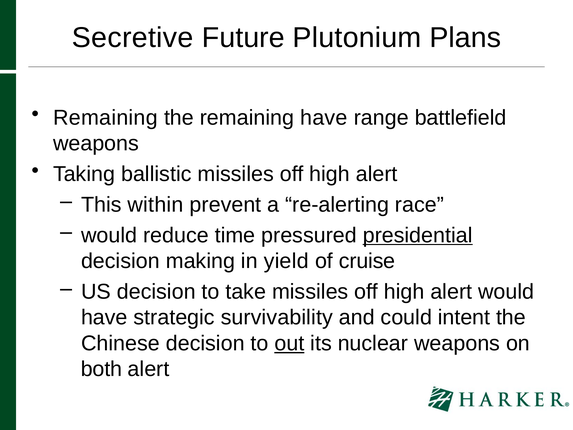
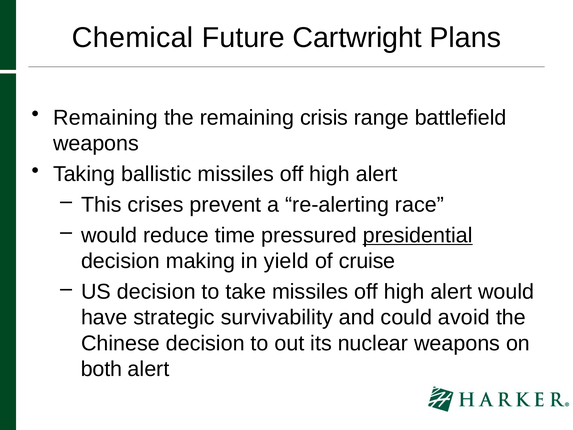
Secretive: Secretive -> Chemical
Plutonium: Plutonium -> Cartwright
remaining have: have -> crisis
within: within -> crises
intent: intent -> avoid
out underline: present -> none
